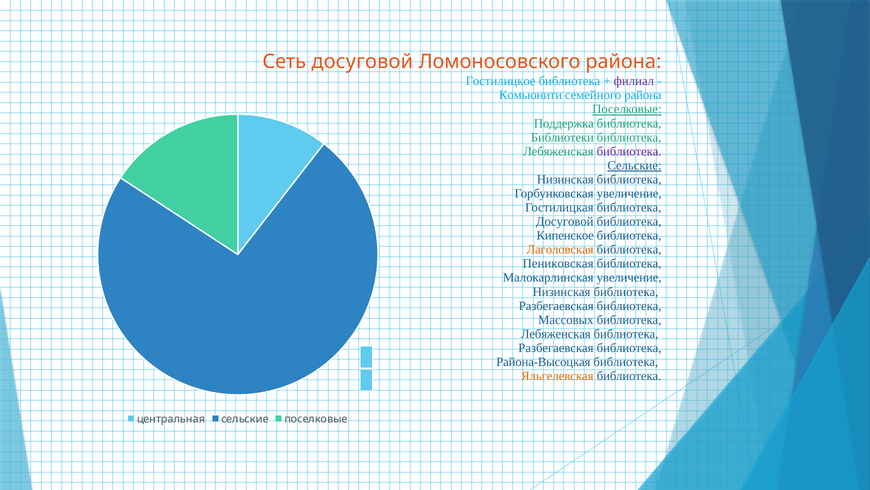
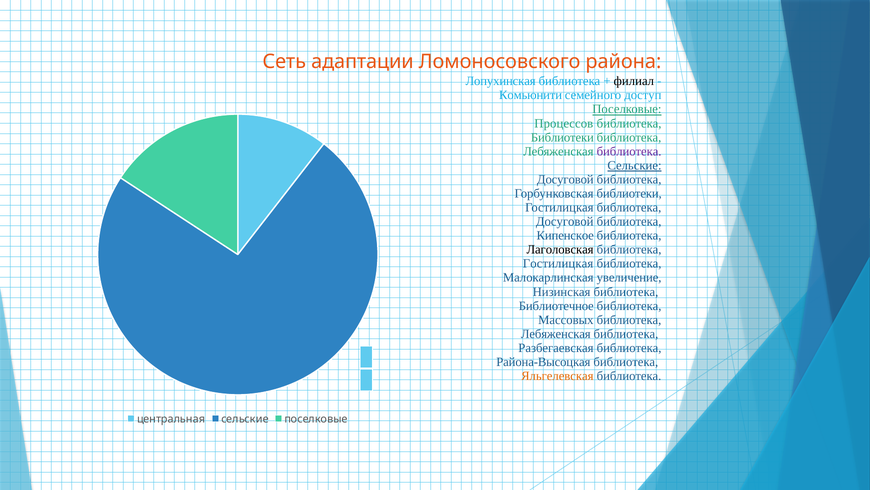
Сеть досуговой: досуговой -> адаптации
Гостилицкое: Гостилицкое -> Лопухинская
филиал colour: purple -> black
семейного района: района -> доступ
Поддержка: Поддержка -> Процессов
Низинская at (565, 179): Низинская -> Досуговой
Горбунковская увеличение: увеличение -> библиотеки
Лаголовская colour: orange -> black
Пениковская at (558, 263): Пениковская -> Гостилицкая
Разбегаевская at (556, 305): Разбегаевская -> Библиотечное
